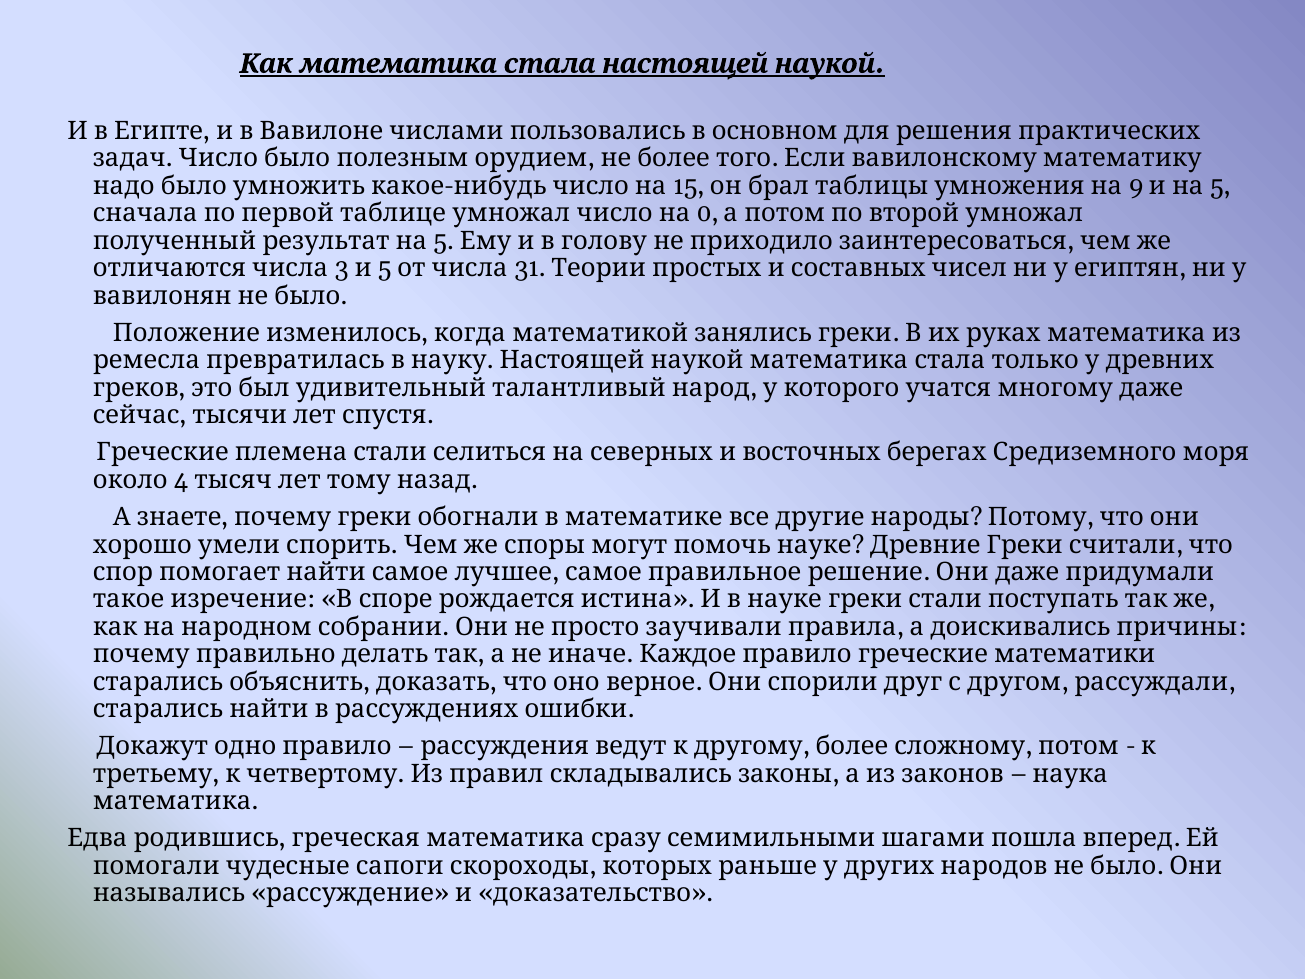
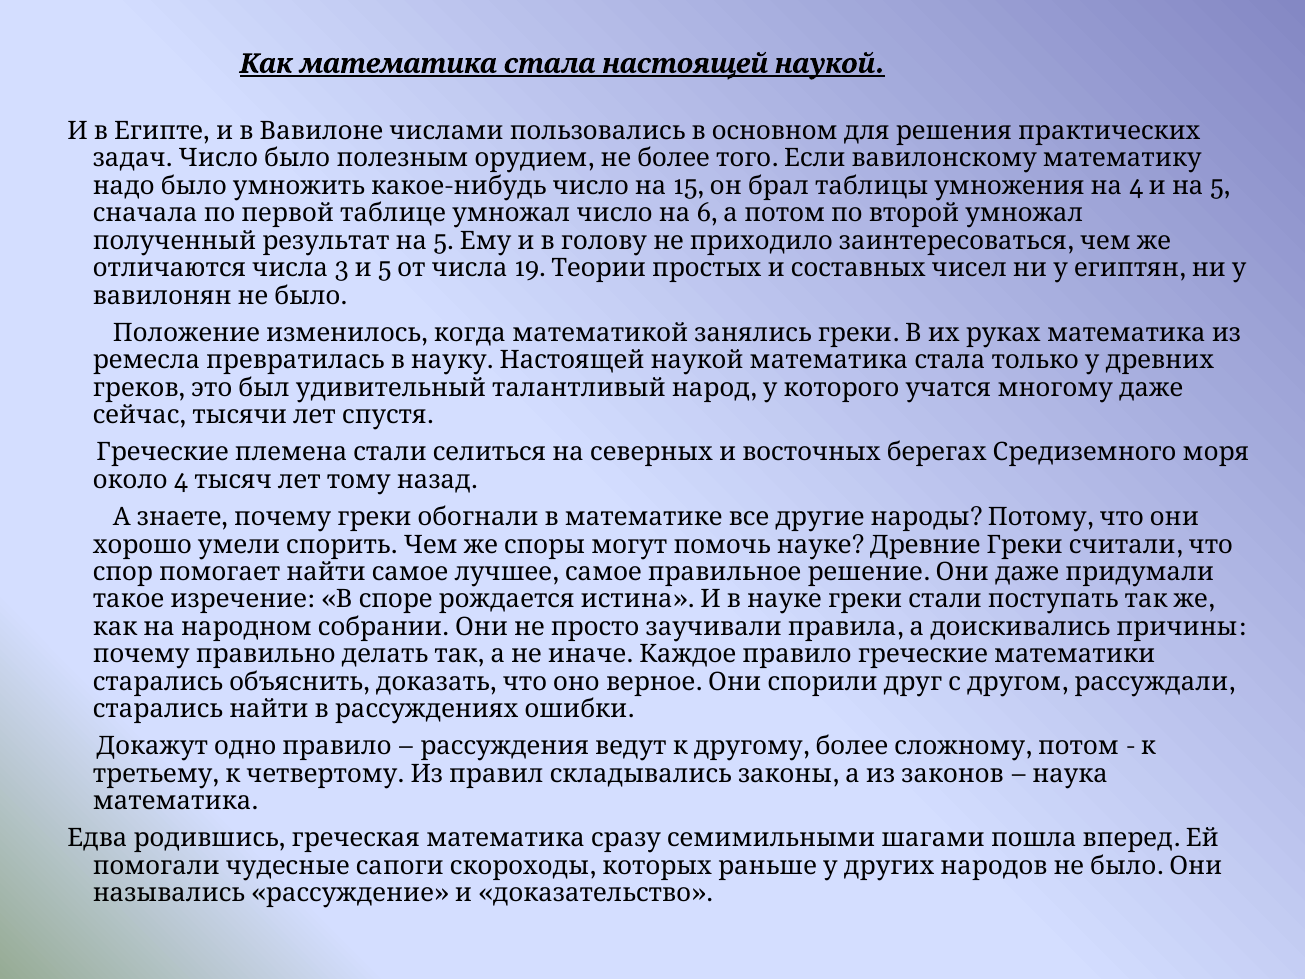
15 9: 9 -> 4
0: 0 -> 6
31: 31 -> 19
